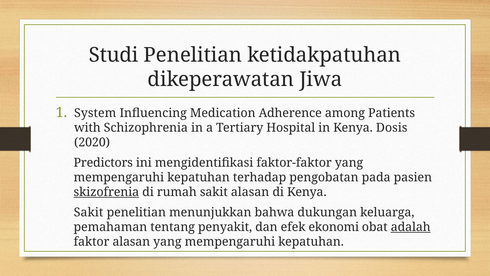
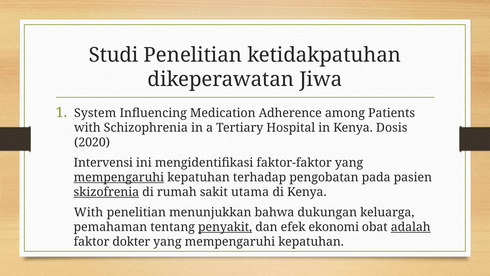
Predictors: Predictors -> Intervensi
mempengaruhi at (119, 177) underline: none -> present
sakit alasan: alasan -> utama
Sakit at (89, 212): Sakit -> With
penyakit underline: none -> present
faktor alasan: alasan -> dokter
